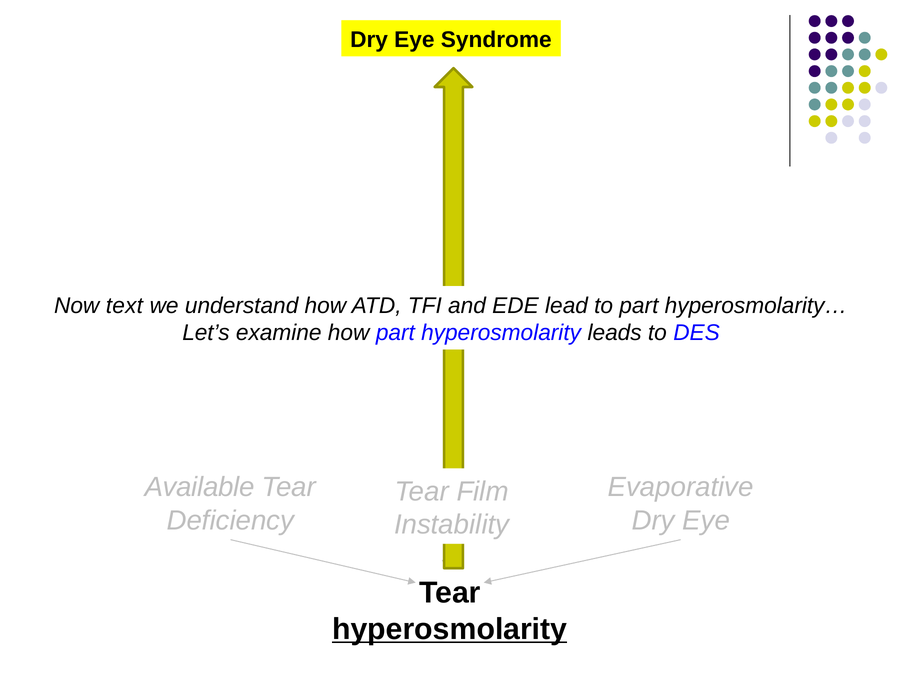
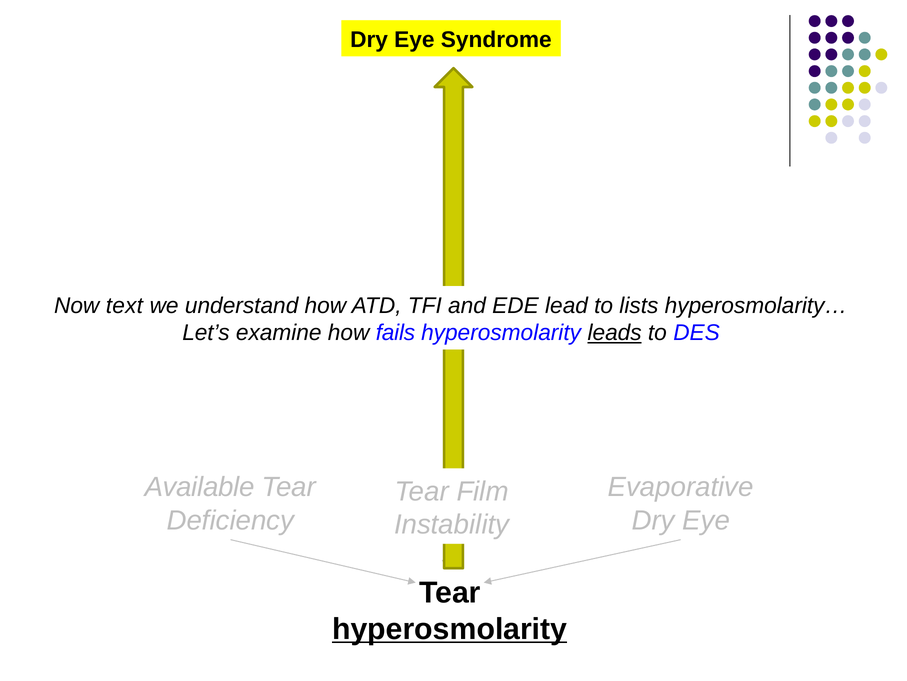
to part: part -> lists
how part: part -> fails
leads underline: none -> present
